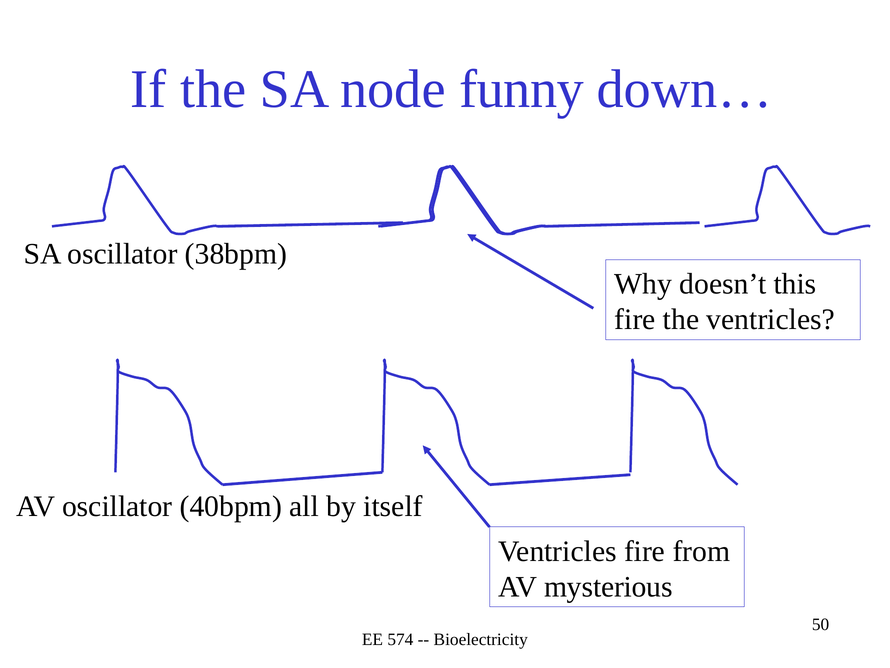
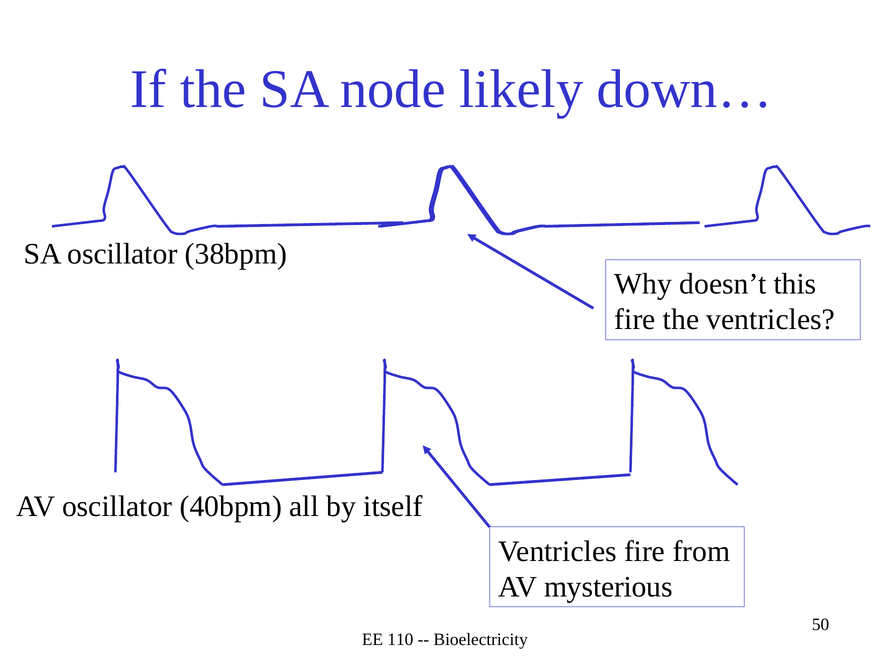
funny: funny -> likely
574: 574 -> 110
